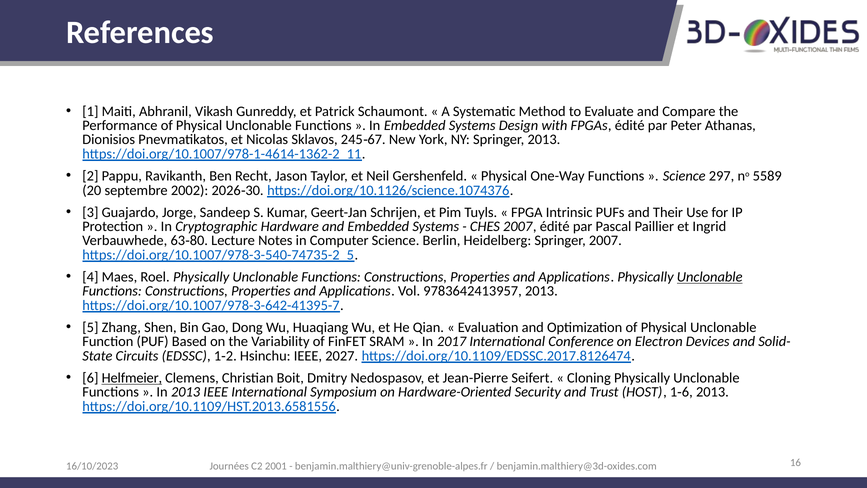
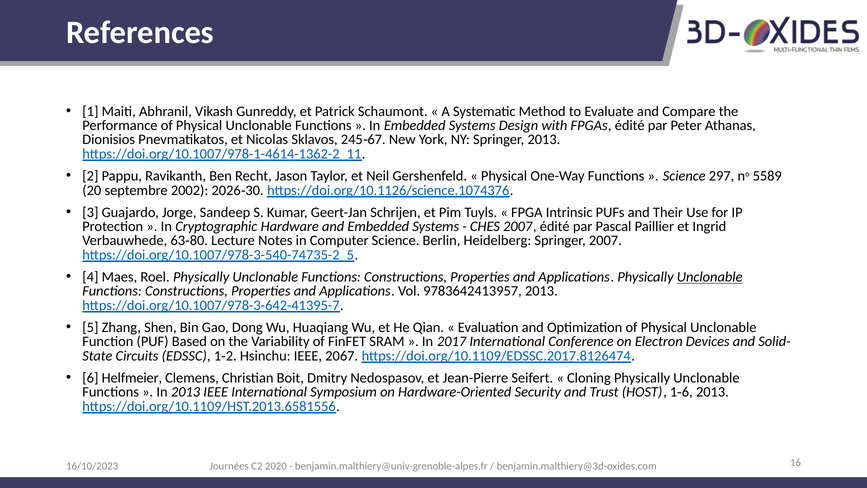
2027: 2027 -> 2067
Helfmeier underline: present -> none
2001: 2001 -> 2020
